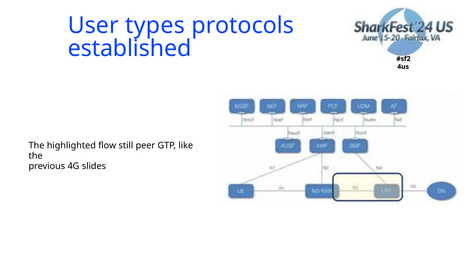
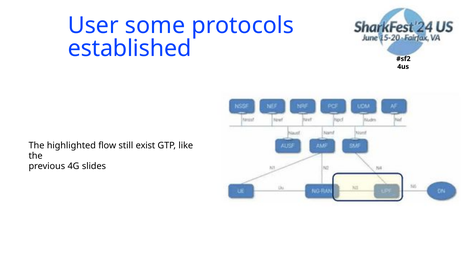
types: types -> some
peer: peer -> exist
